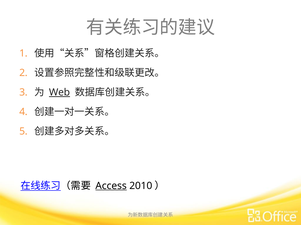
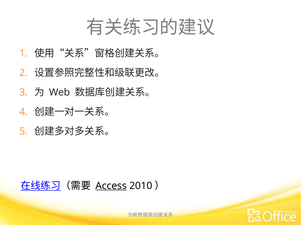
Web underline: present -> none
